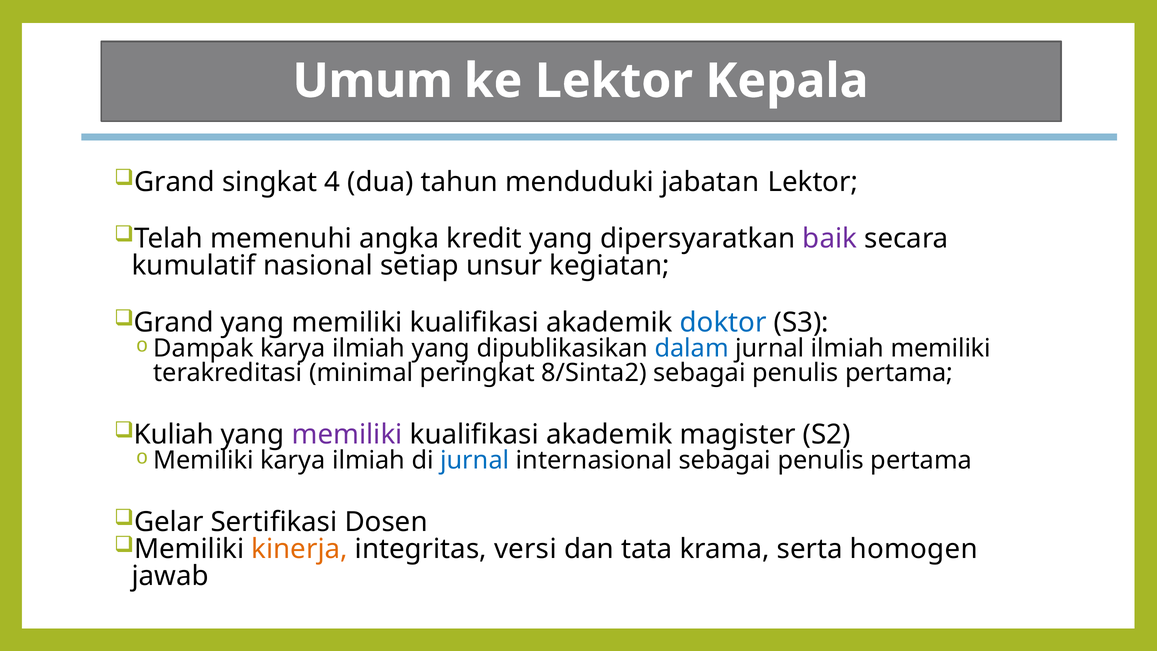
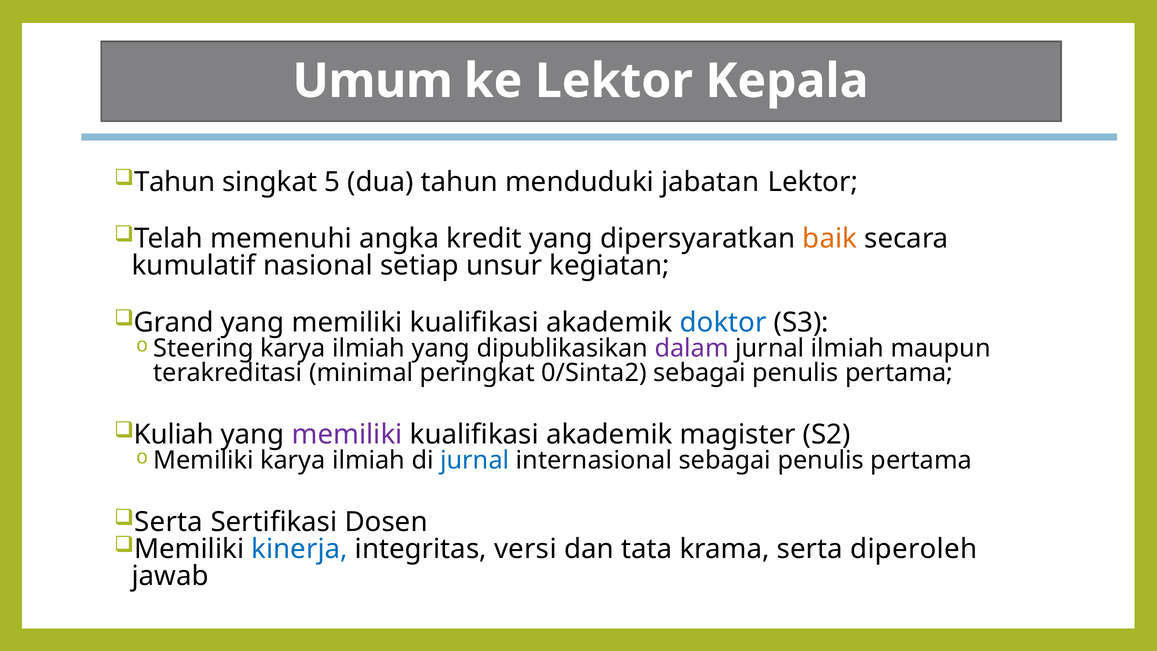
Grand at (175, 182): Grand -> Tahun
4: 4 -> 5
baik colour: purple -> orange
Dampak: Dampak -> Steering
dalam colour: blue -> purple
ilmiah memiliki: memiliki -> maupun
8/Sinta2: 8/Sinta2 -> 0/Sinta2
Gelar at (169, 522): Gelar -> Serta
kinerja colour: orange -> blue
homogen: homogen -> diperoleh
